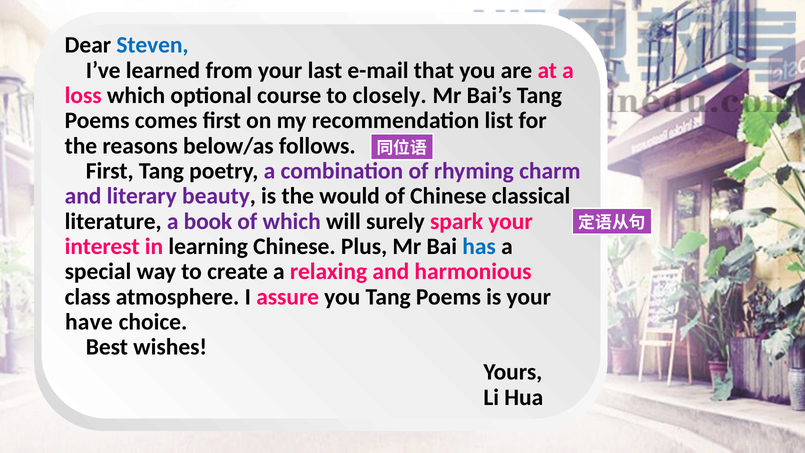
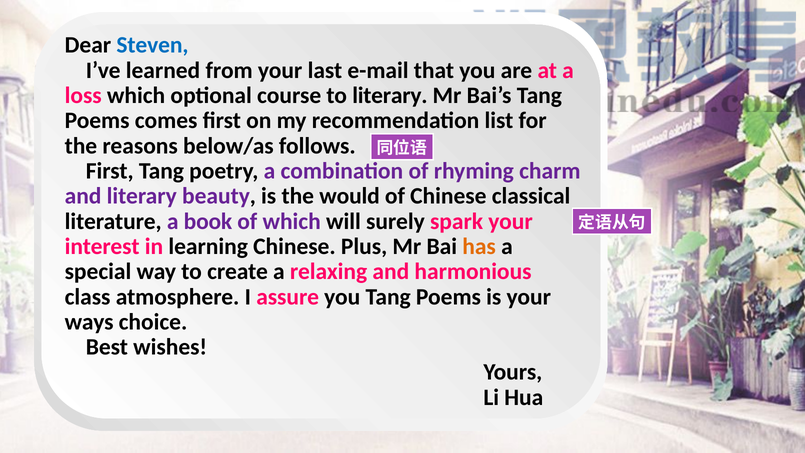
to closely: closely -> literary
has colour: blue -> orange
have: have -> ways
